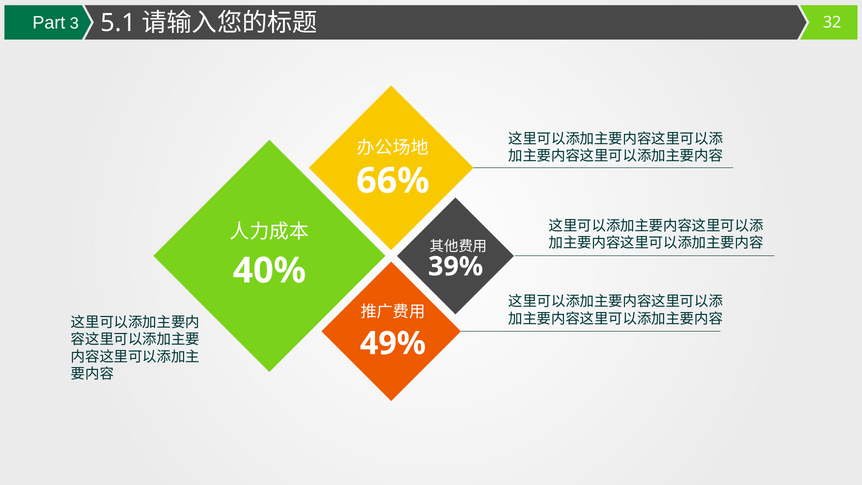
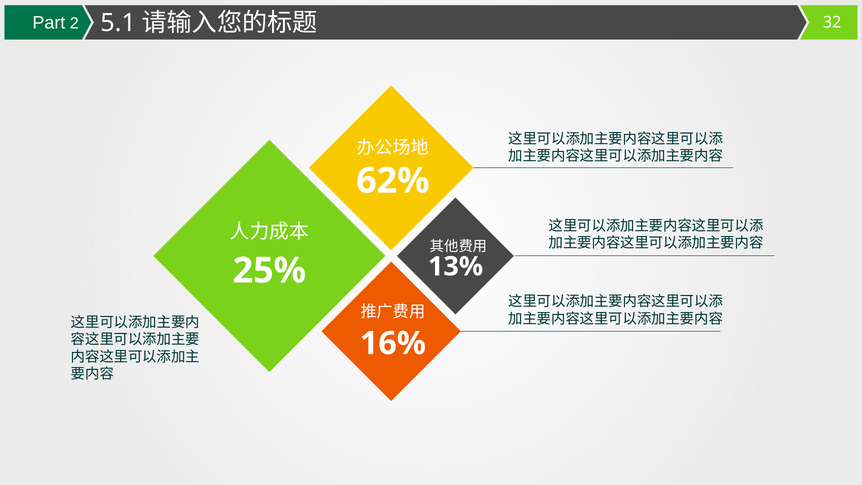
3: 3 -> 2
66%: 66% -> 62%
39%: 39% -> 13%
40%: 40% -> 25%
49%: 49% -> 16%
